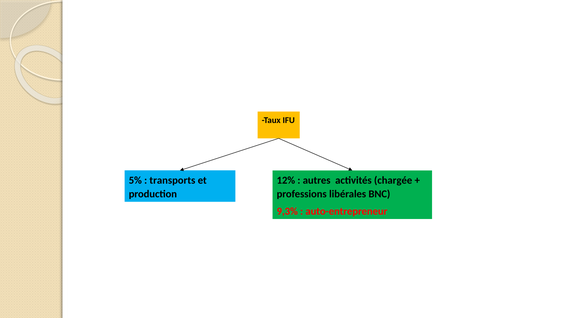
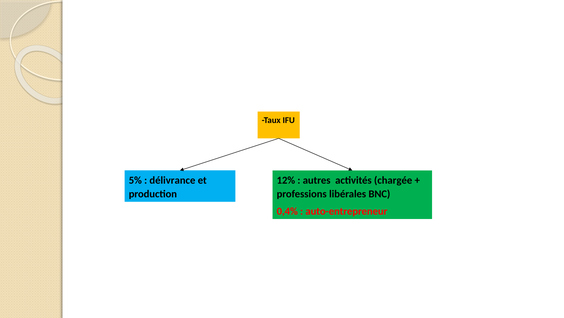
transports: transports -> délivrance
9,3%: 9,3% -> 0,4%
